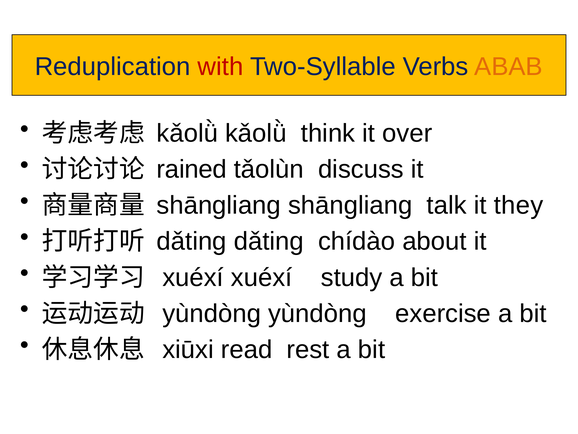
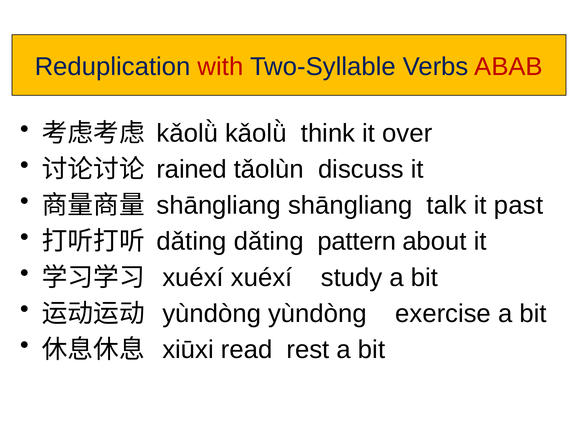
ABAB colour: orange -> red
they: they -> past
chídào: chídào -> pattern
